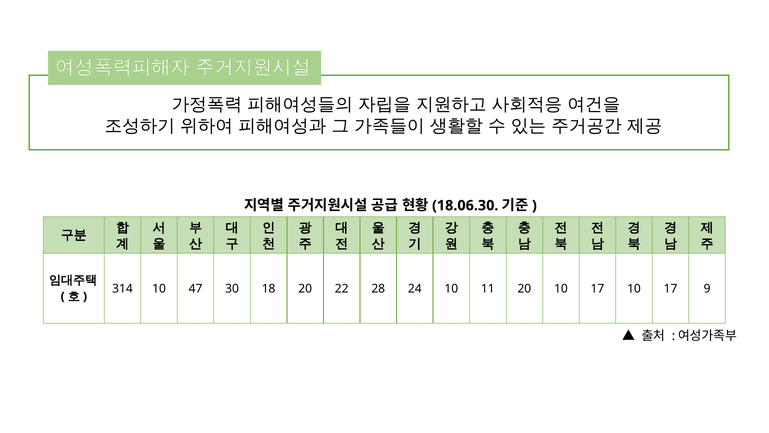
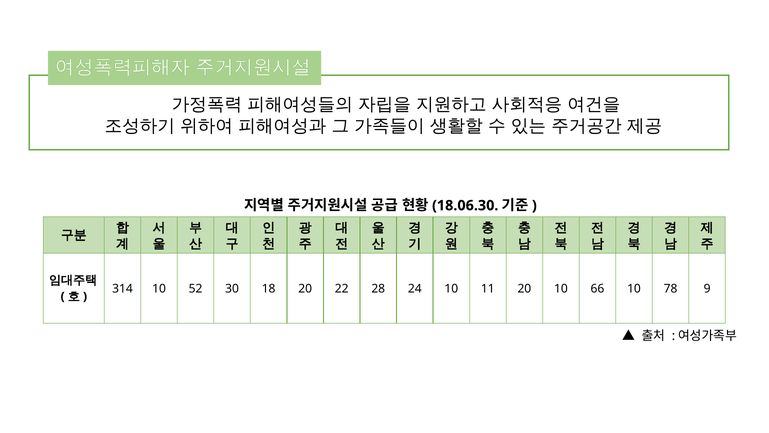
47: 47 -> 52
20 10 17: 17 -> 66
17 at (671, 289): 17 -> 78
